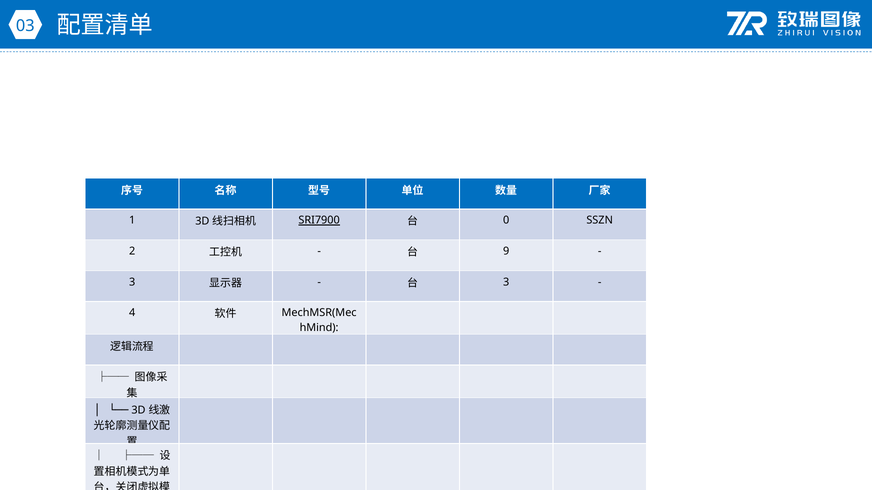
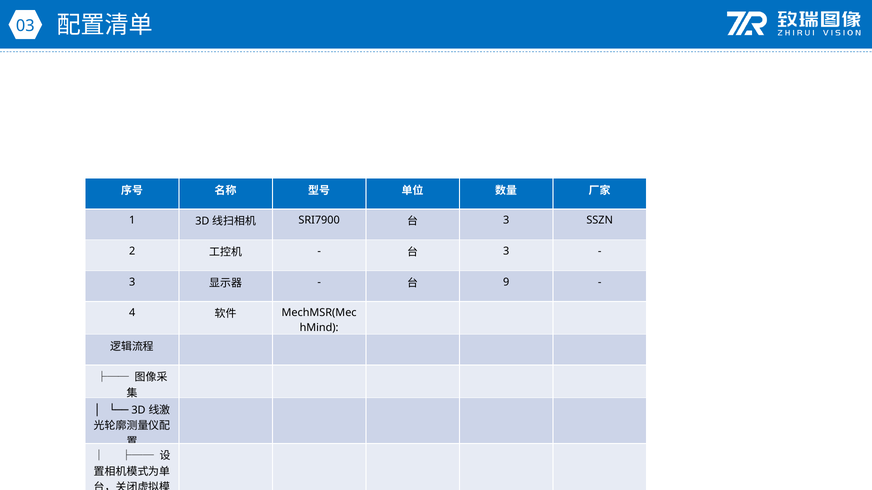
SRI7900 underline: present -> none
0 at (506, 221): 0 -> 3
9 at (506, 251): 9 -> 3
3 at (506, 282): 3 -> 9
